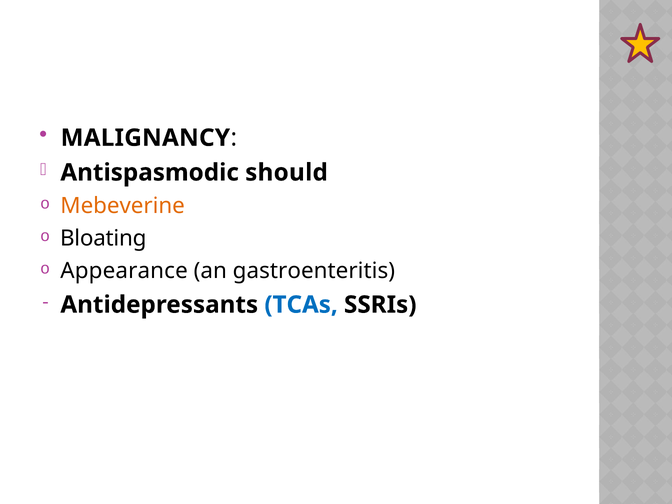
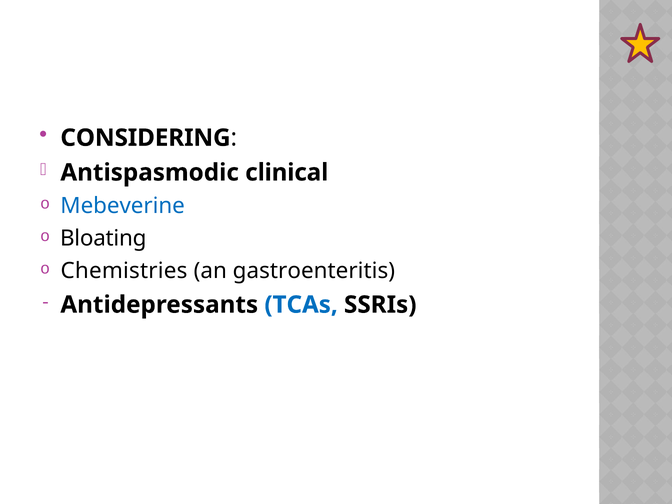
MALIGNANCY: MALIGNANCY -> CONSIDERING
should: should -> clinical
Mebeverine colour: orange -> blue
Appearance: Appearance -> Chemistries
